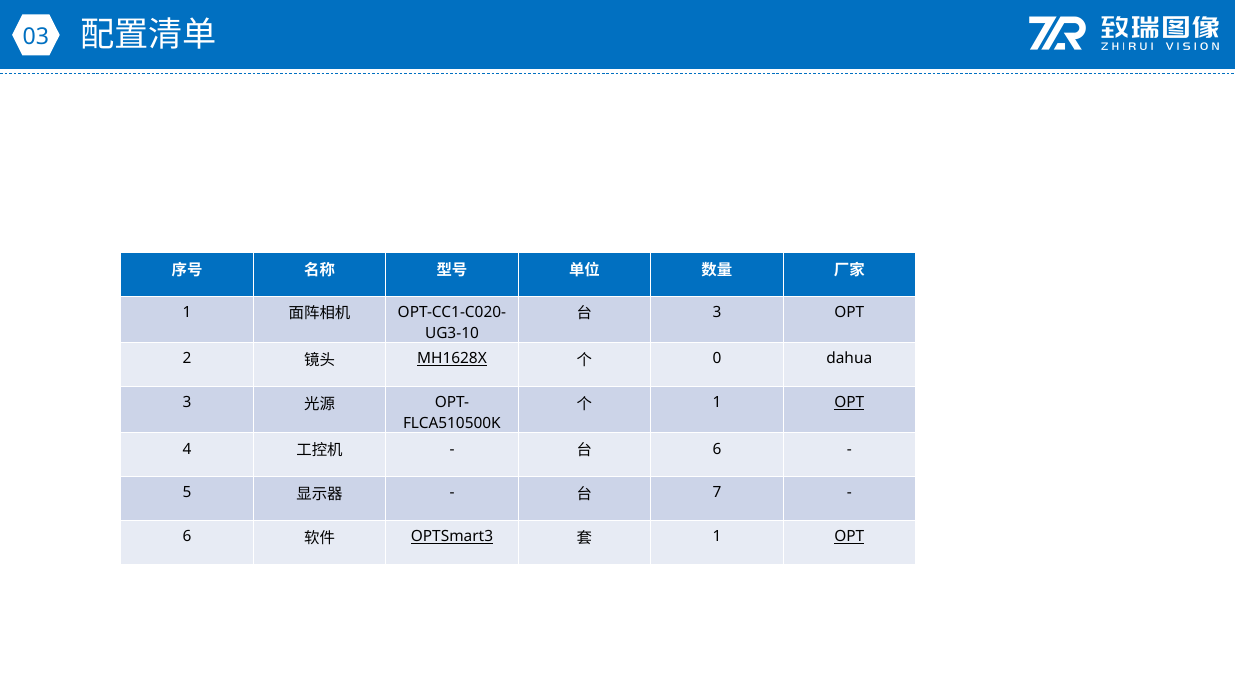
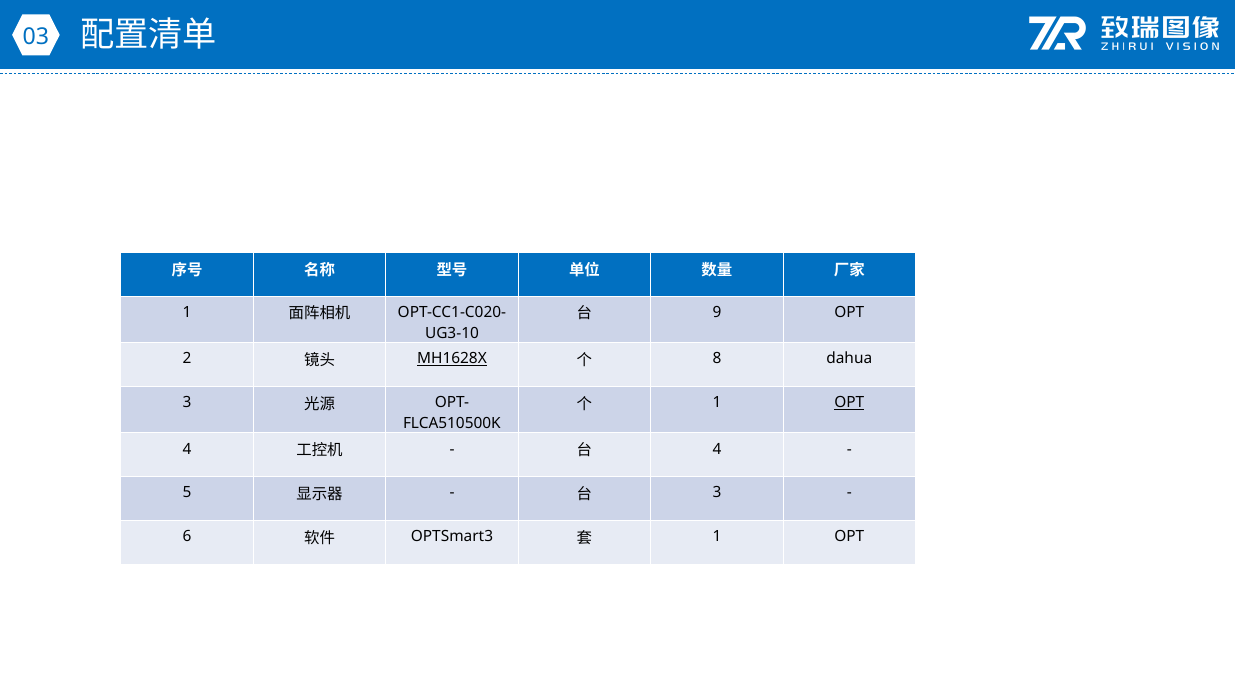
3 at (717, 312): 3 -> 9
0: 0 -> 8
6 at (717, 449): 6 -> 4
7 at (717, 493): 7 -> 3
OPTSmart3 underline: present -> none
OPT at (849, 536) underline: present -> none
